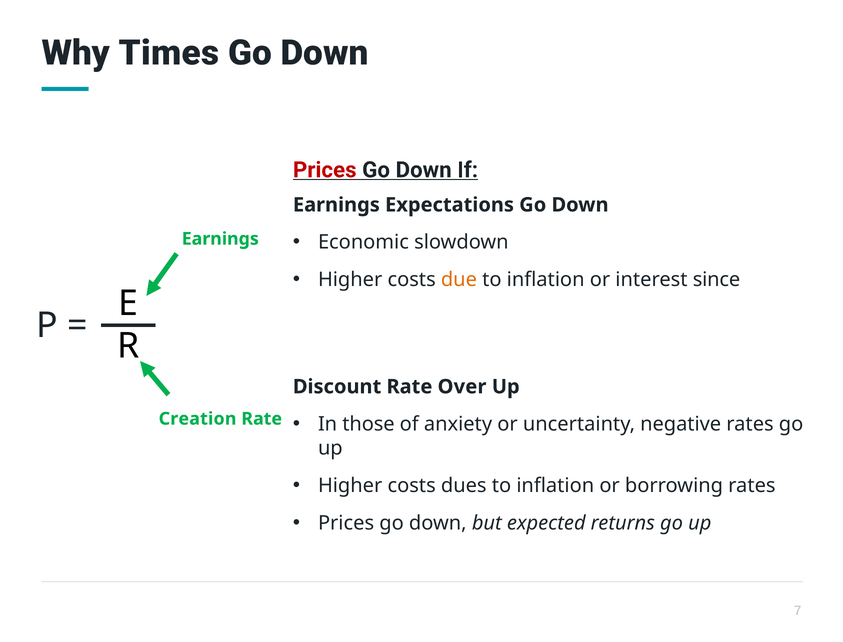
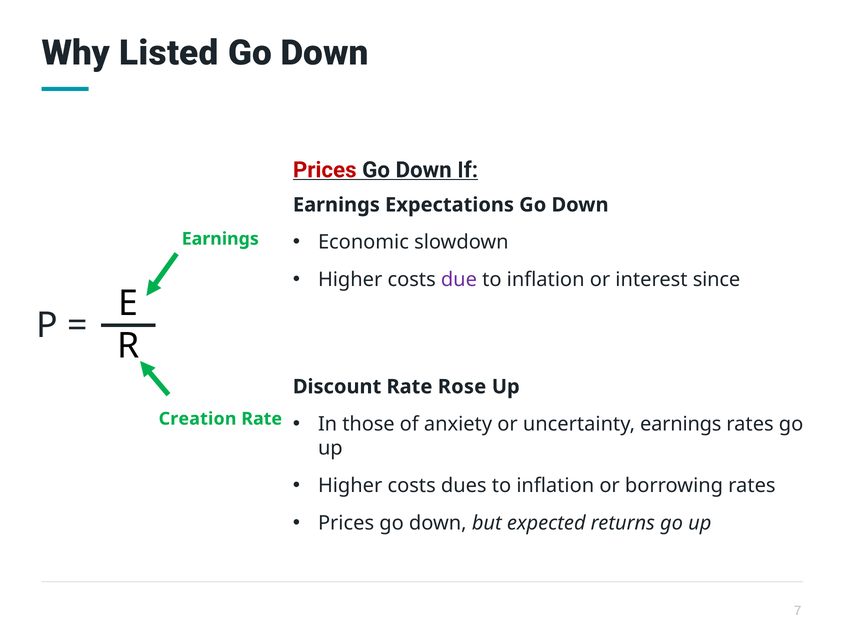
Times: Times -> Listed
due colour: orange -> purple
Over: Over -> Rose
uncertainty negative: negative -> earnings
